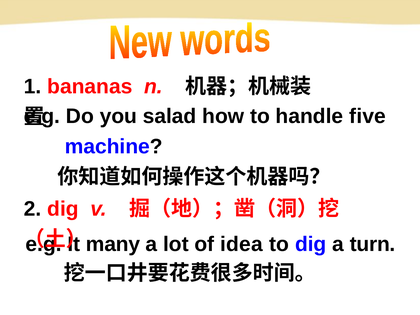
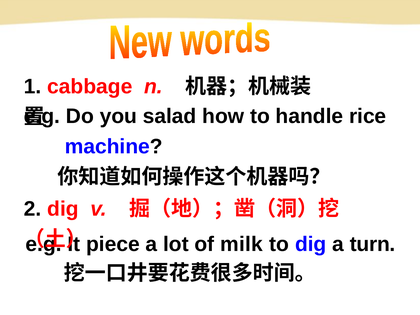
bananas: bananas -> cabbage
five: five -> rice
many: many -> piece
idea: idea -> milk
